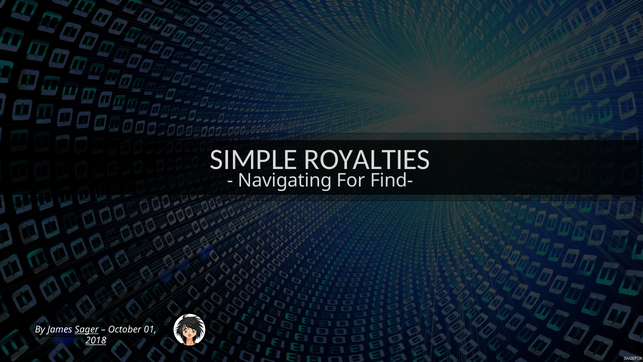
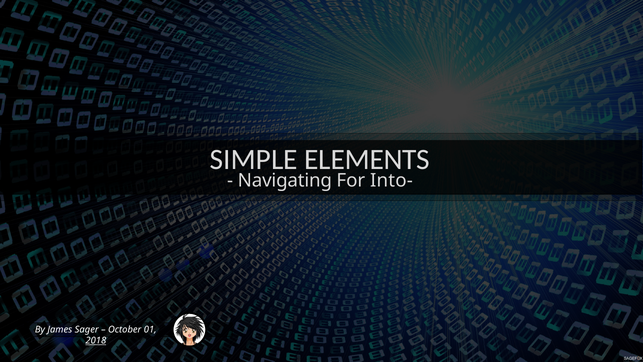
ROYALTIES: ROYALTIES -> ELEMENTS
Find-: Find- -> Into-
Sager underline: present -> none
